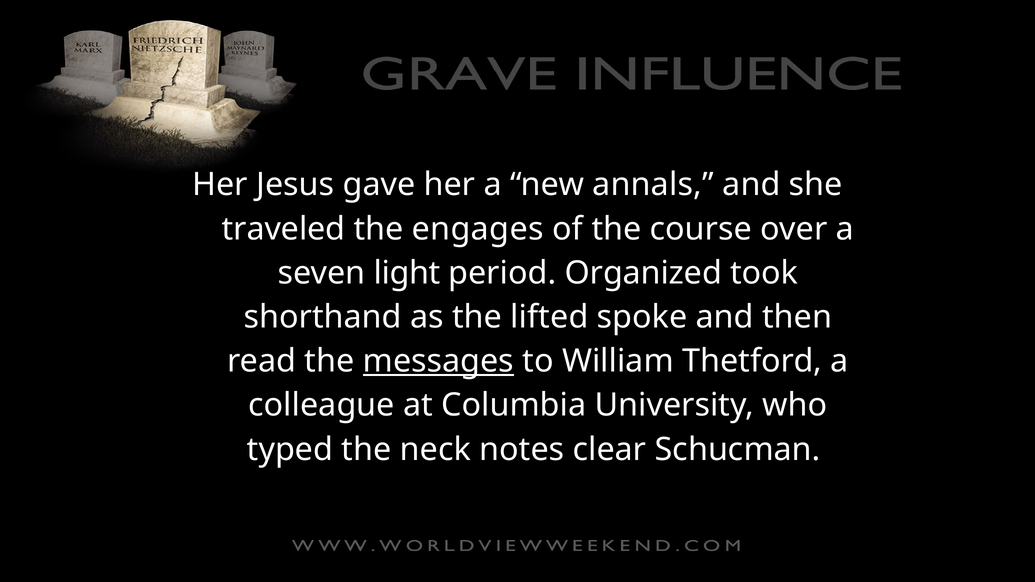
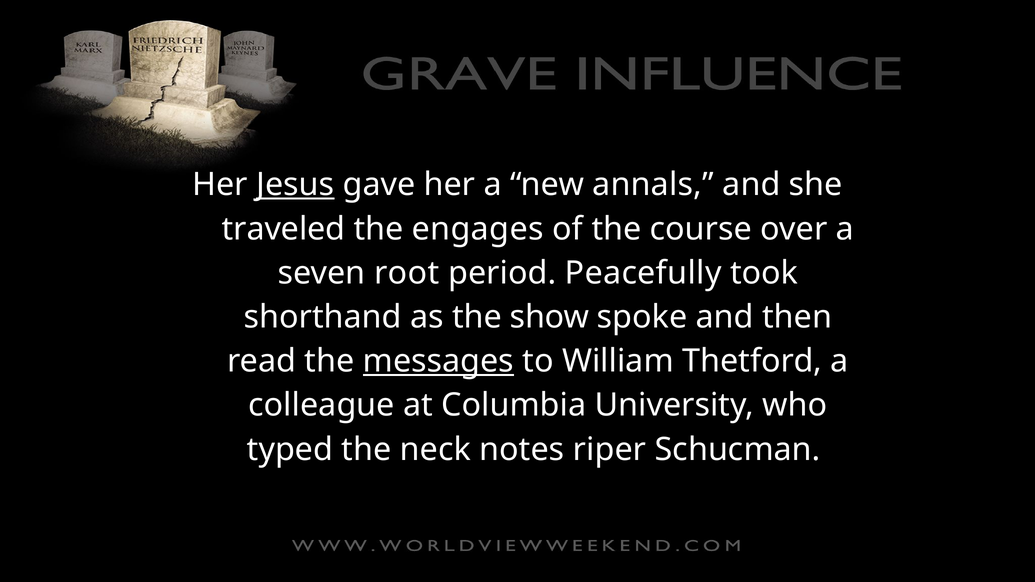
Jesus underline: none -> present
light: light -> root
Organized: Organized -> Peacefully
lifted: lifted -> show
clear: clear -> riper
